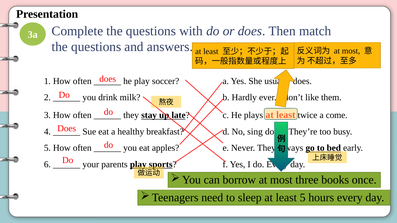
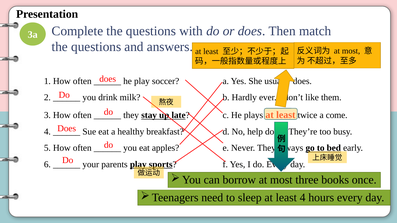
sing: sing -> help
least 5: 5 -> 4
